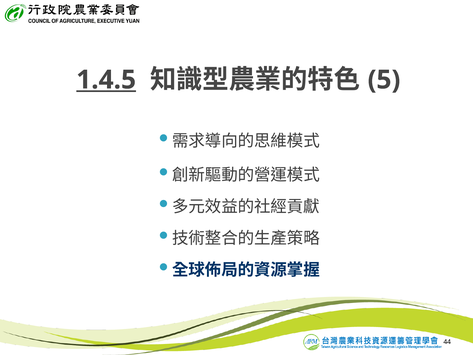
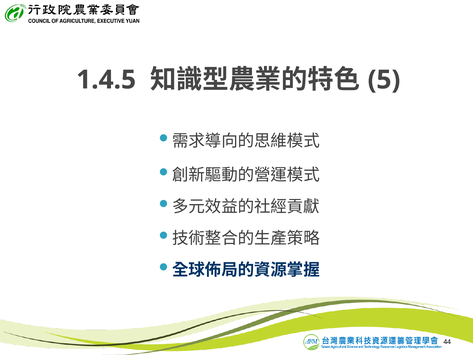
1.4.5 underline: present -> none
